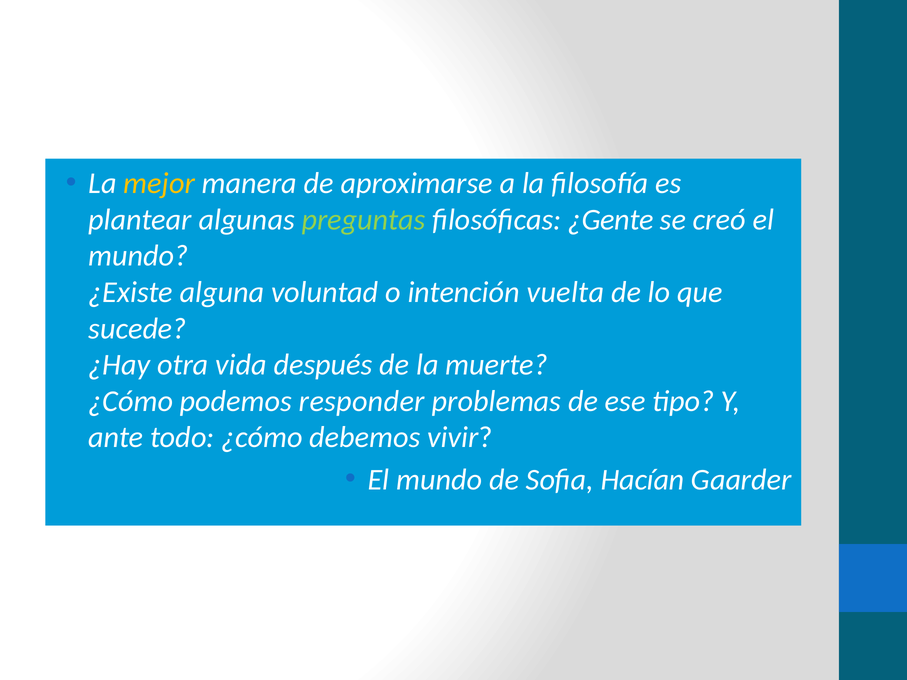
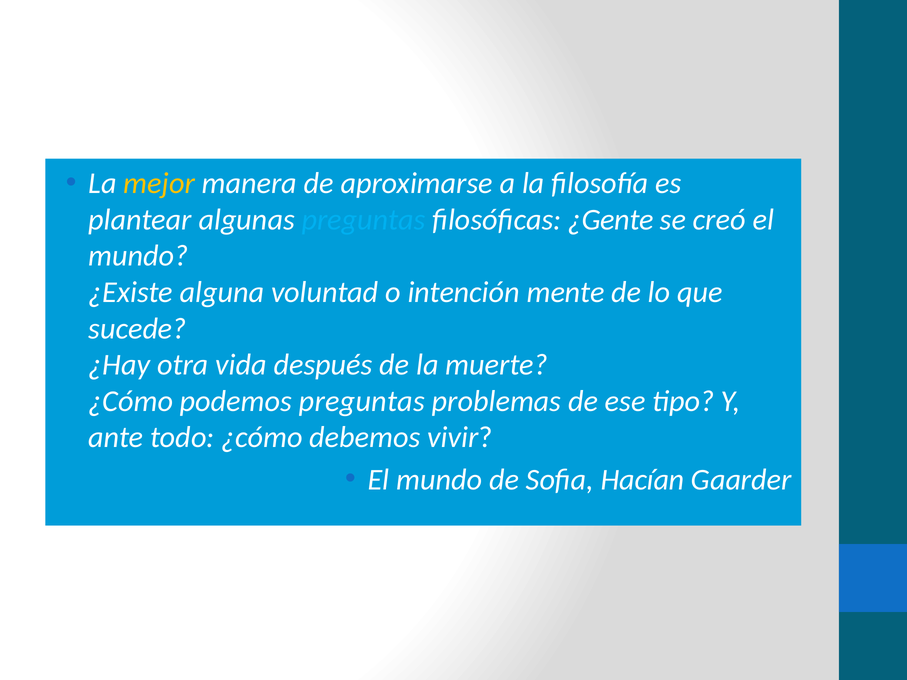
preguntas at (364, 220) colour: light green -> light blue
vuelta: vuelta -> mente
podemos responder: responder -> preguntas
